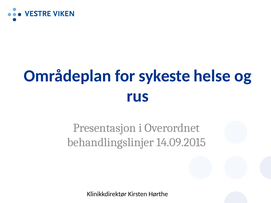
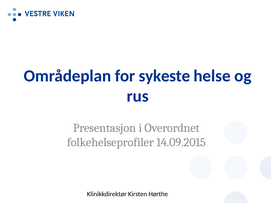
behandlingslinjer: behandlingslinjer -> folkehelseprofiler
